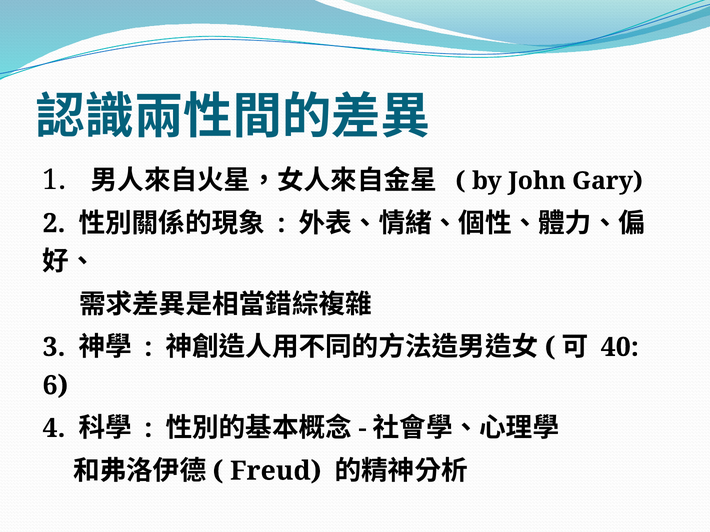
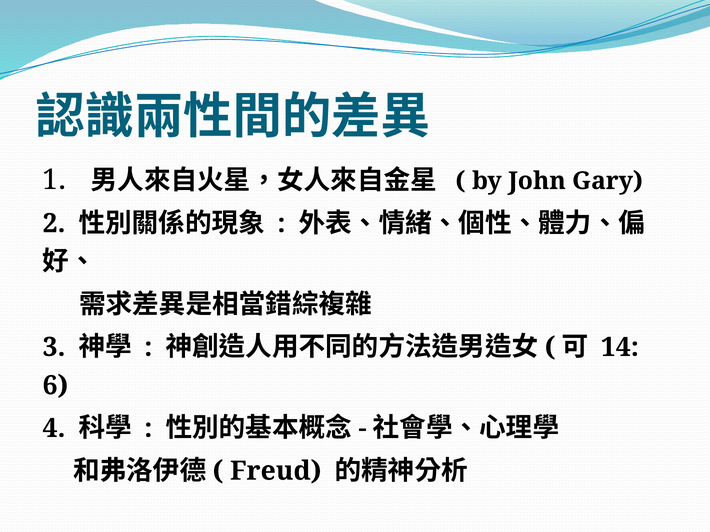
40: 40 -> 14
